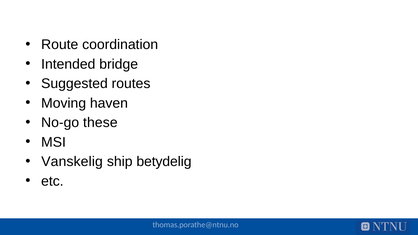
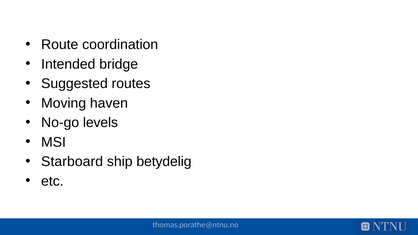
these: these -> levels
Vanskelig: Vanskelig -> Starboard
